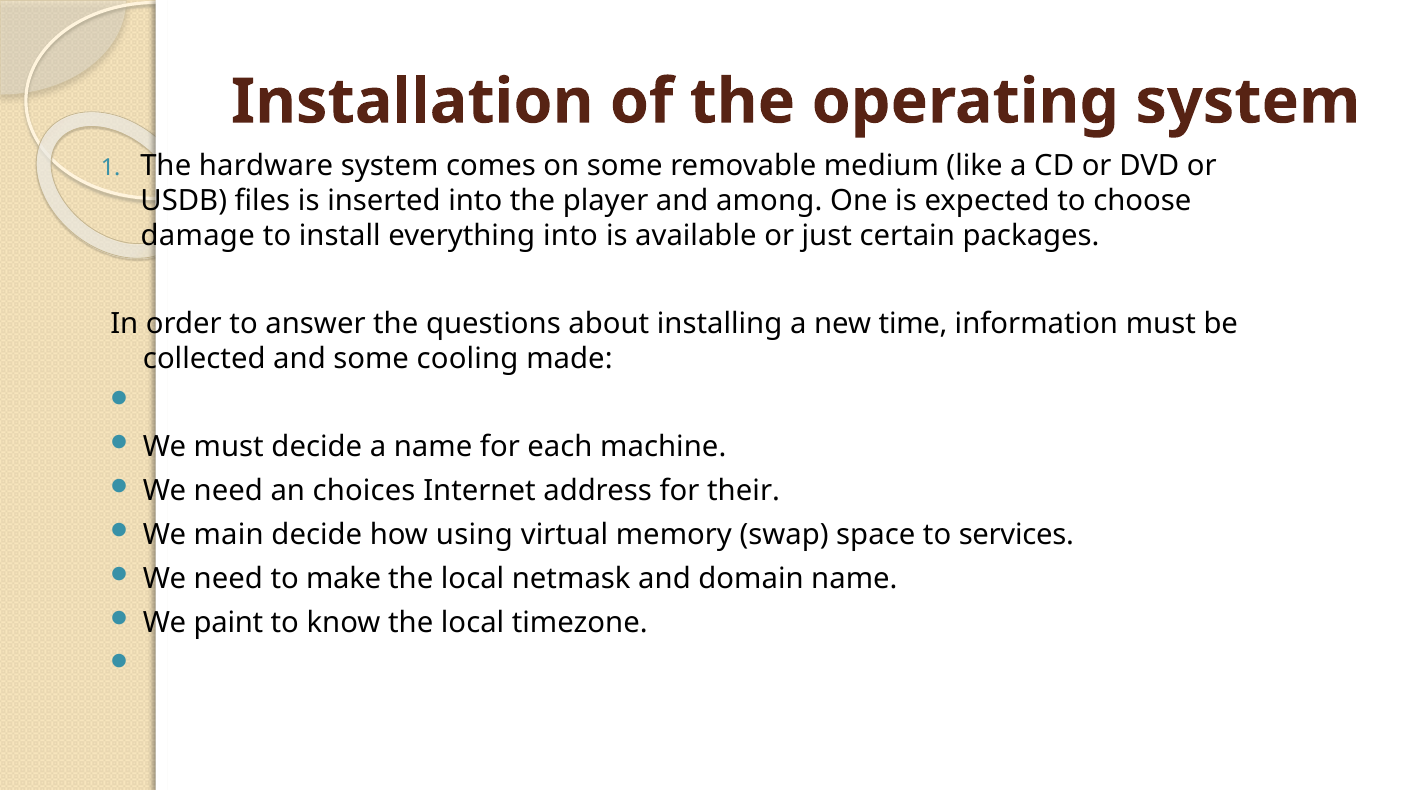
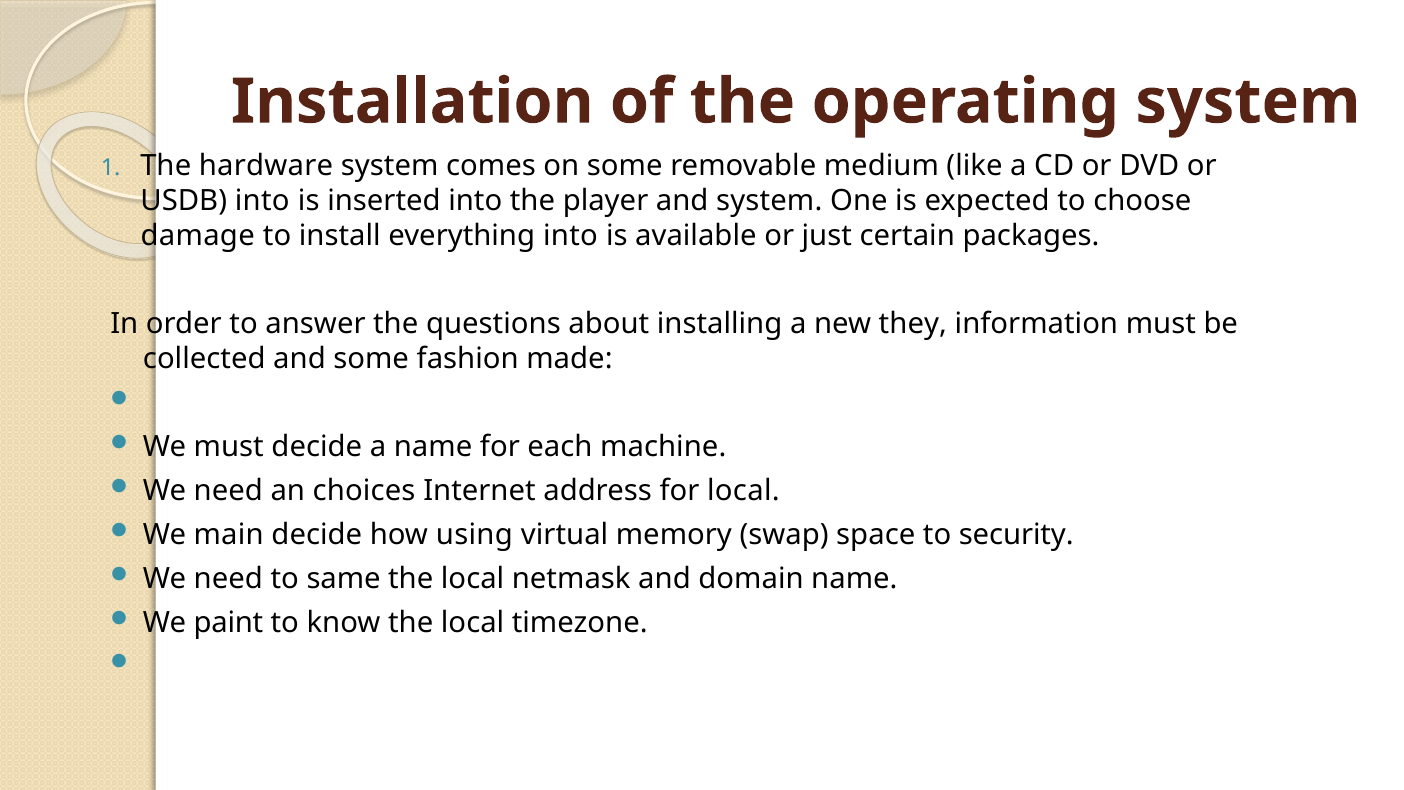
USDB files: files -> into
and among: among -> system
time: time -> they
cooling: cooling -> fashion
for their: their -> local
services: services -> security
make: make -> same
